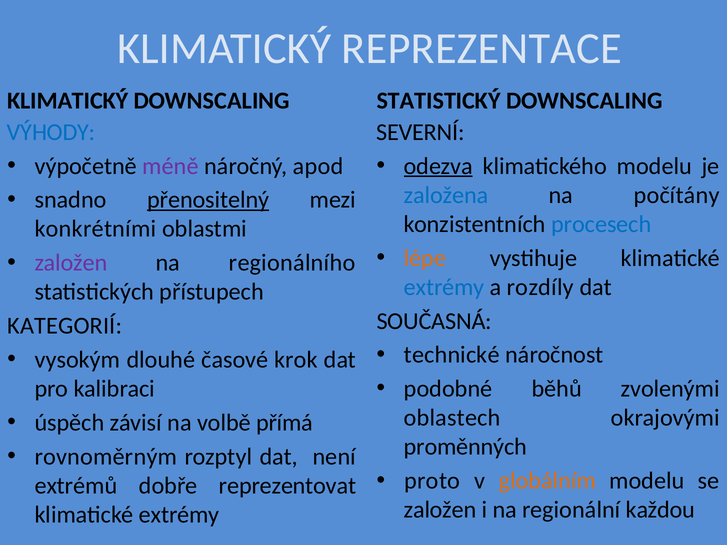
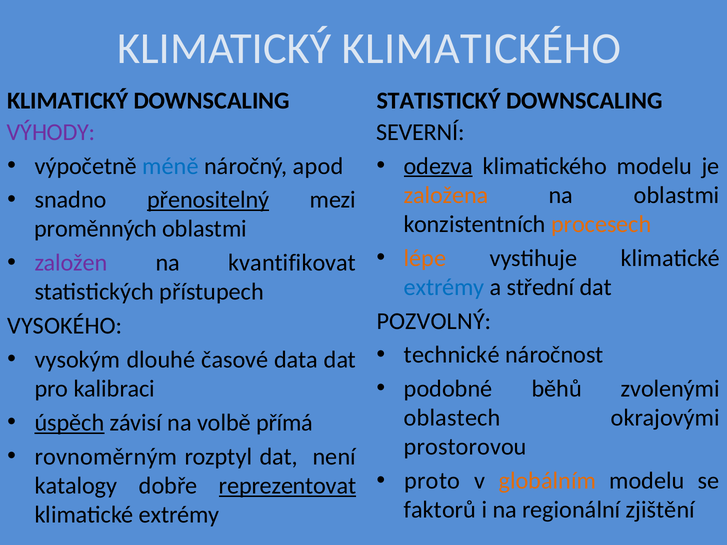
KLIMATICKÝ REPREZENTACE: REPREZENTACE -> KLIMATICKÉHO
VÝHODY colour: blue -> purple
méně colour: purple -> blue
založena colour: blue -> orange
na počítány: počítány -> oblastmi
procesech colour: blue -> orange
konkrétními: konkrétními -> proměnných
regionálního: regionálního -> kvantifikovat
rozdíly: rozdíly -> střední
SOUČASNÁ: SOUČASNÁ -> POZVOLNÝ
KATEGORIÍ: KATEGORIÍ -> VYSOKÉHO
krok: krok -> data
úspěch underline: none -> present
proměnných: proměnných -> prostorovou
extrémů: extrémů -> katalogy
reprezentovat underline: none -> present
založen at (440, 510): založen -> faktorů
každou: každou -> zjištění
